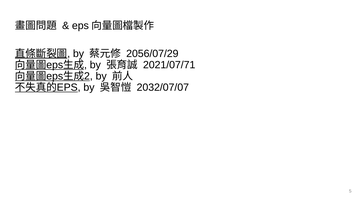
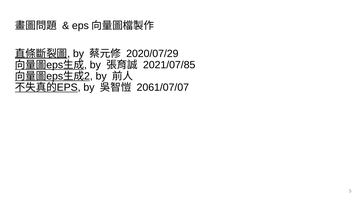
2056/07/29: 2056/07/29 -> 2020/07/29
2021/07/71: 2021/07/71 -> 2021/07/85
2032/07/07: 2032/07/07 -> 2061/07/07
